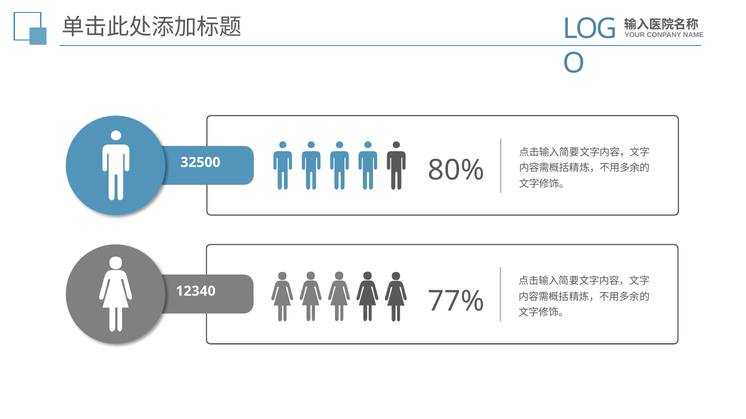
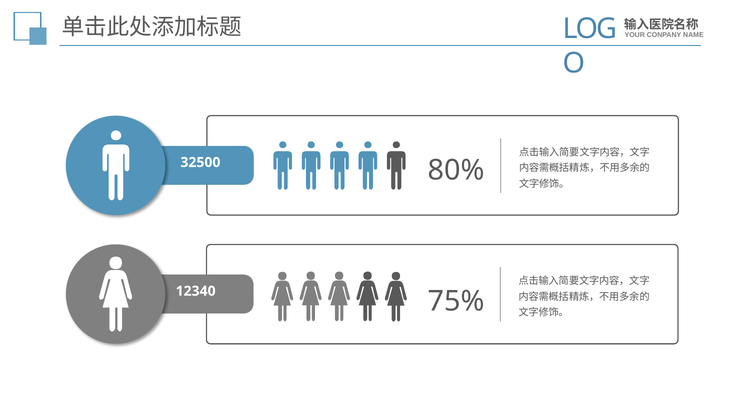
77%: 77% -> 75%
